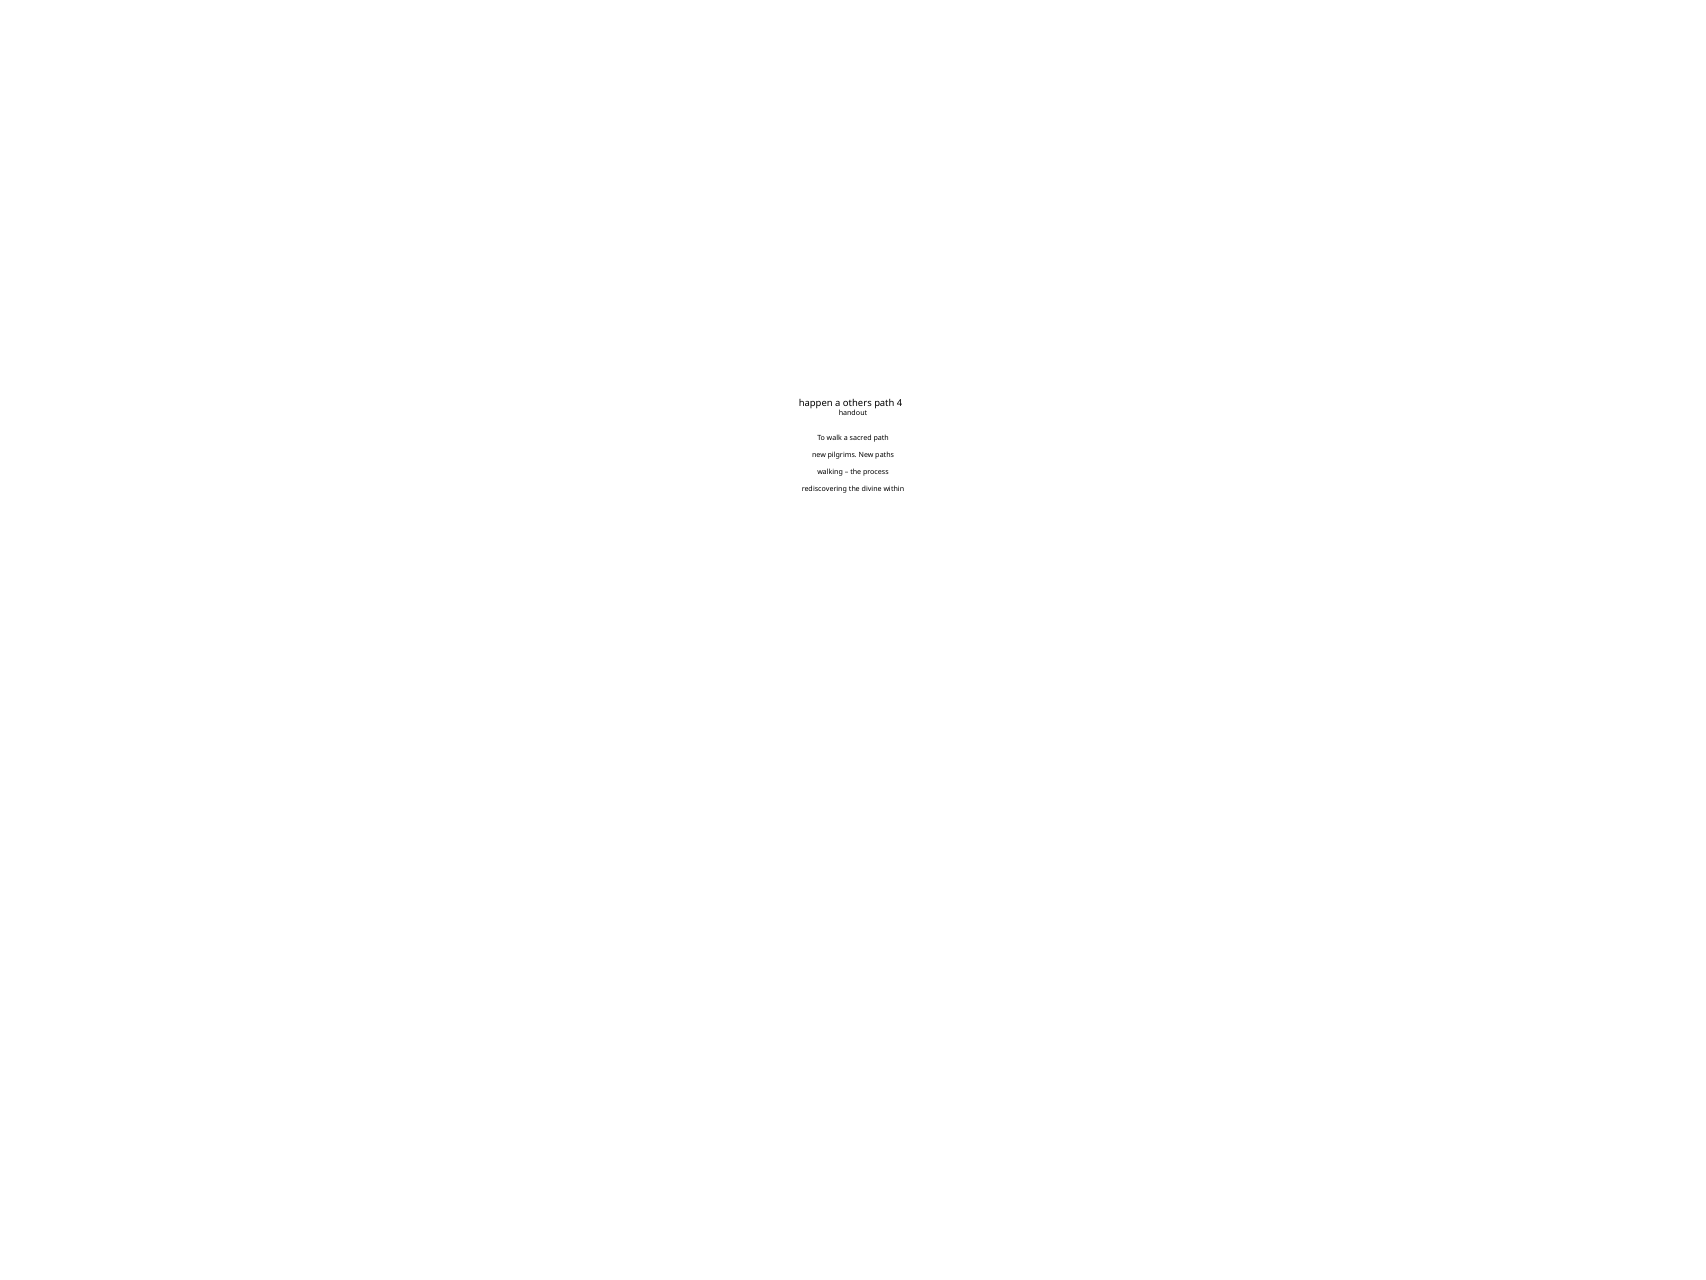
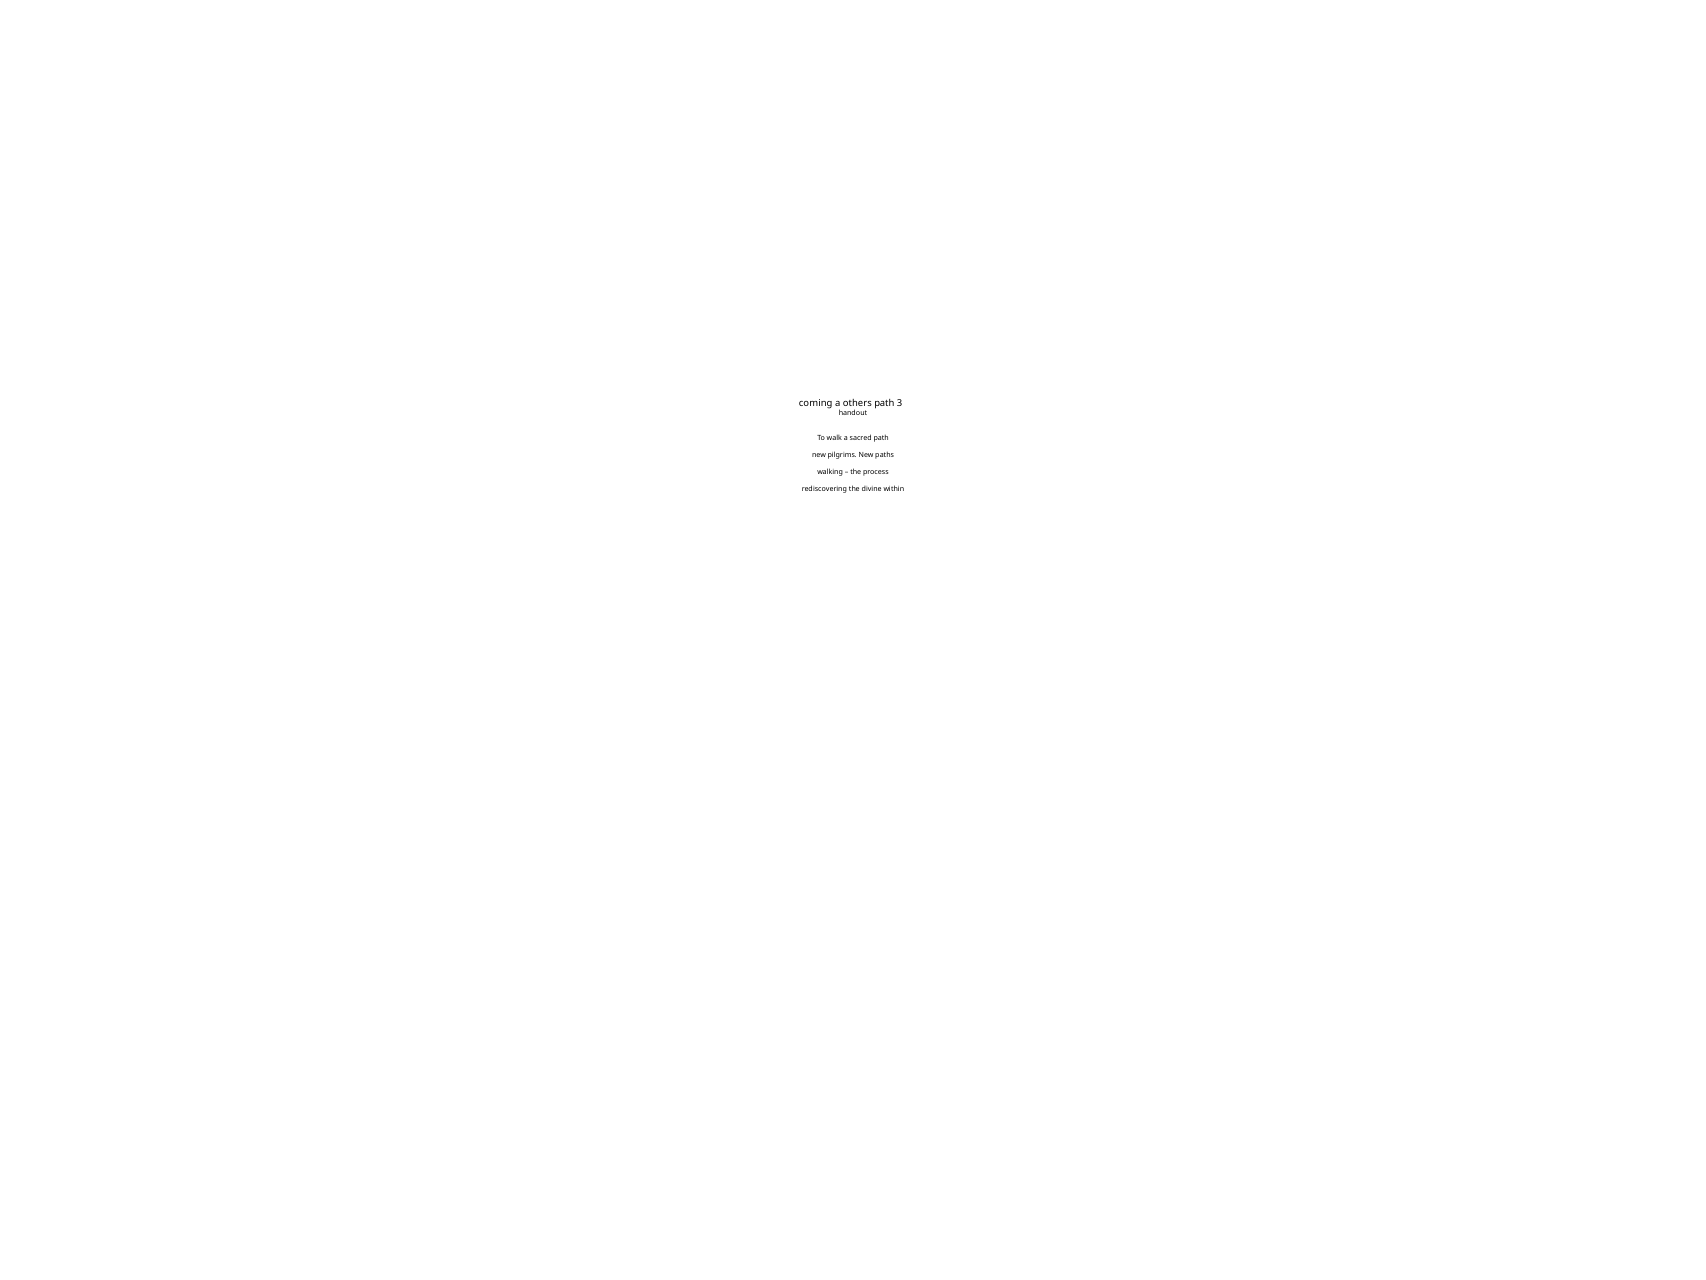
happen: happen -> coming
4: 4 -> 3
